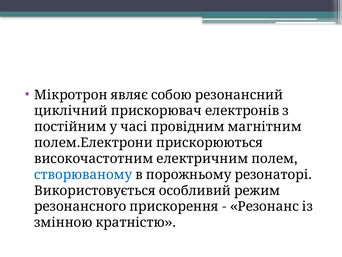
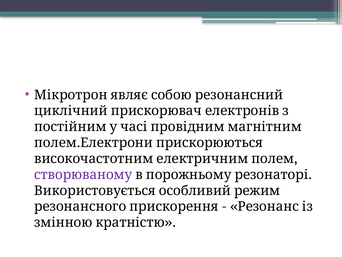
створюваному colour: blue -> purple
